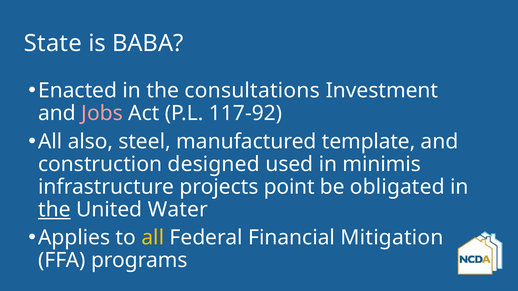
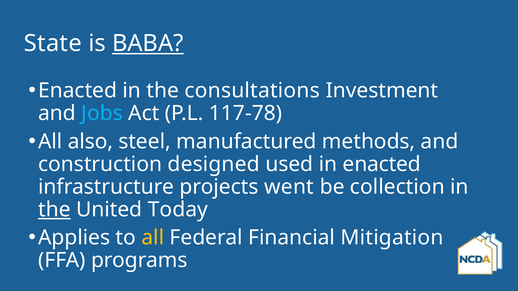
BABA underline: none -> present
Jobs colour: pink -> light blue
117-92: 117-92 -> 117-78
template: template -> methods
in minimis: minimis -> enacted
point: point -> went
obligated: obligated -> collection
Water: Water -> Today
